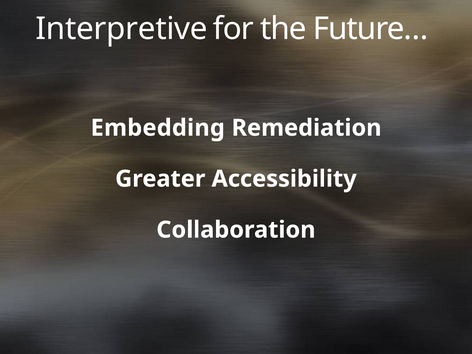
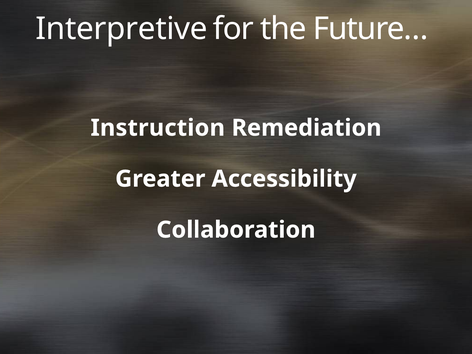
Embedding: Embedding -> Instruction
